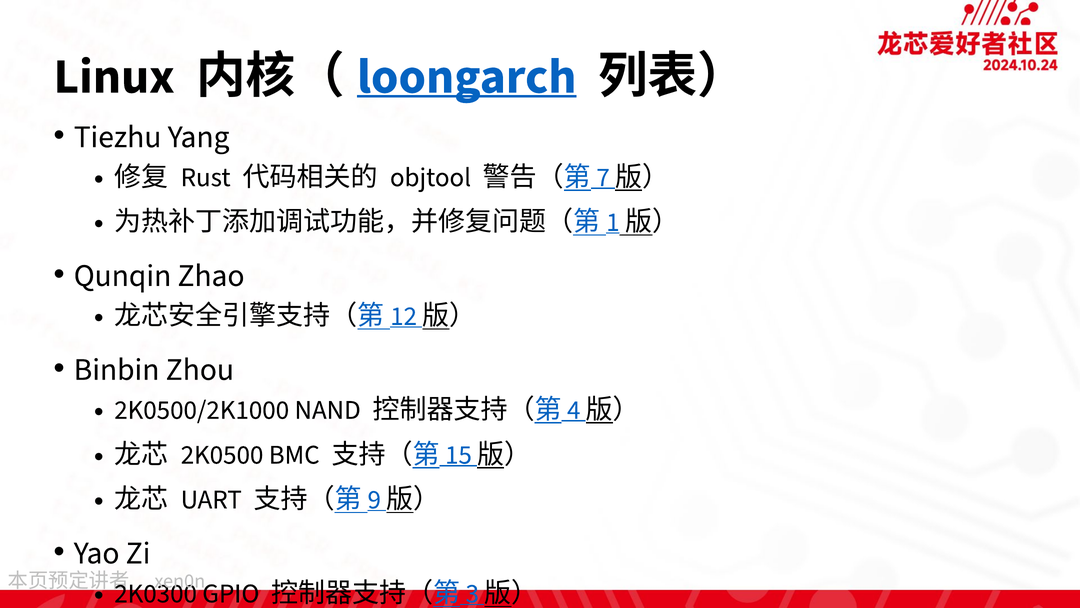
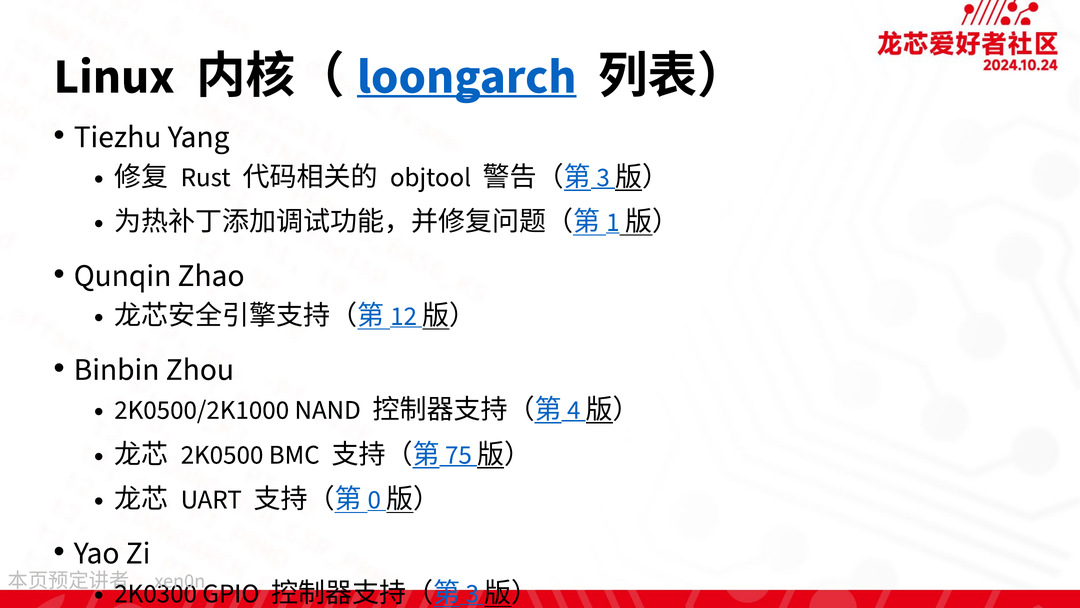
7 at (603, 177): 7 -> 3
15: 15 -> 75
9: 9 -> 0
